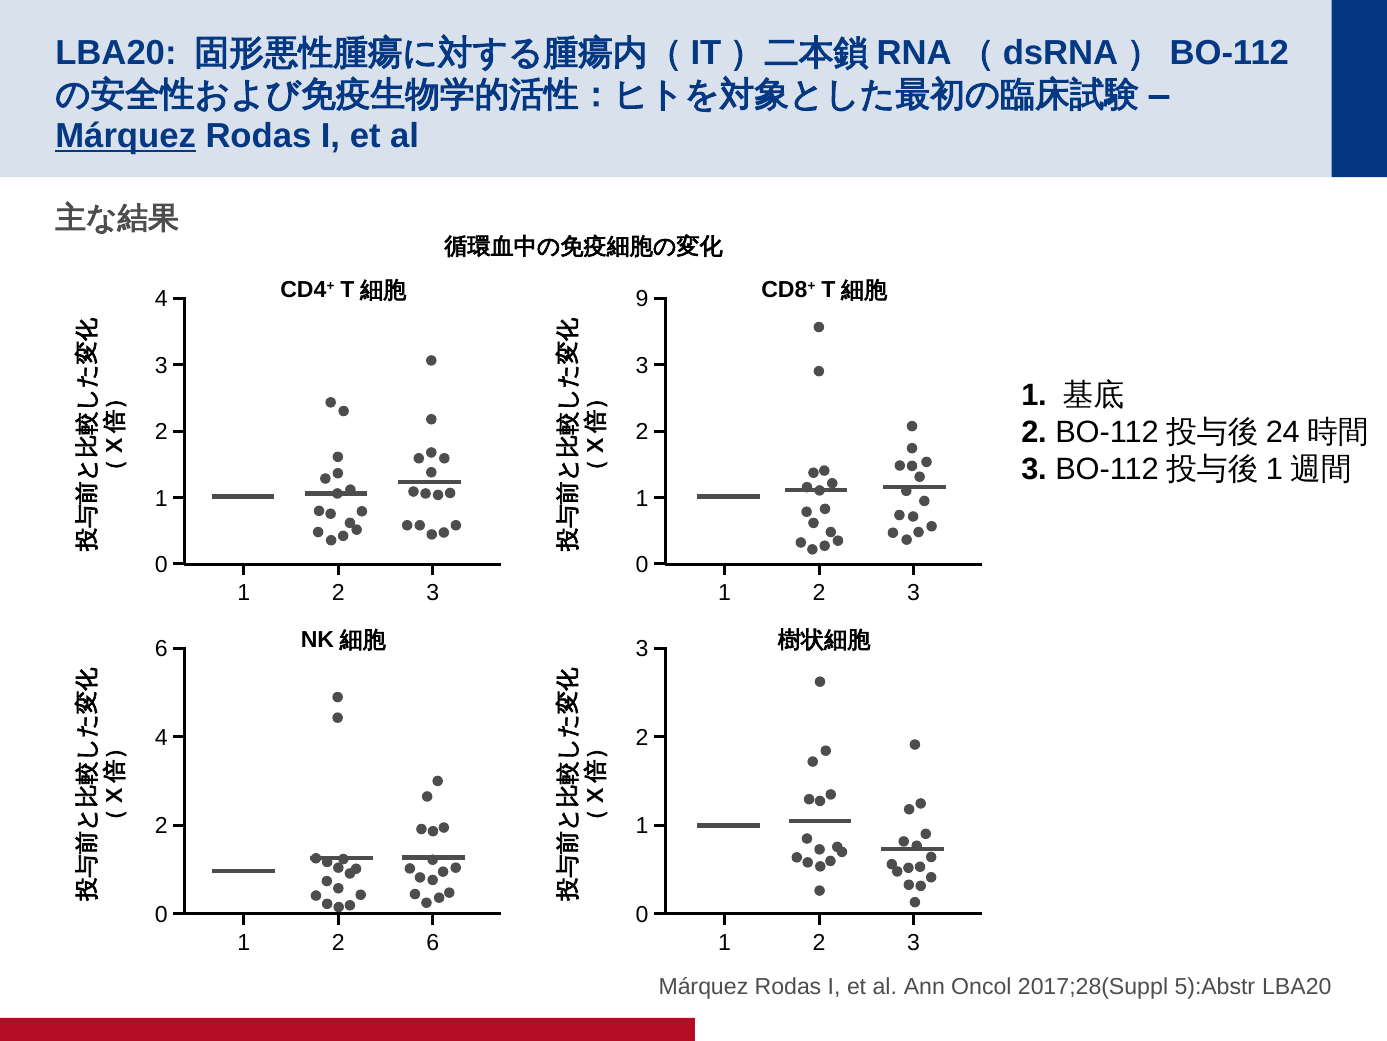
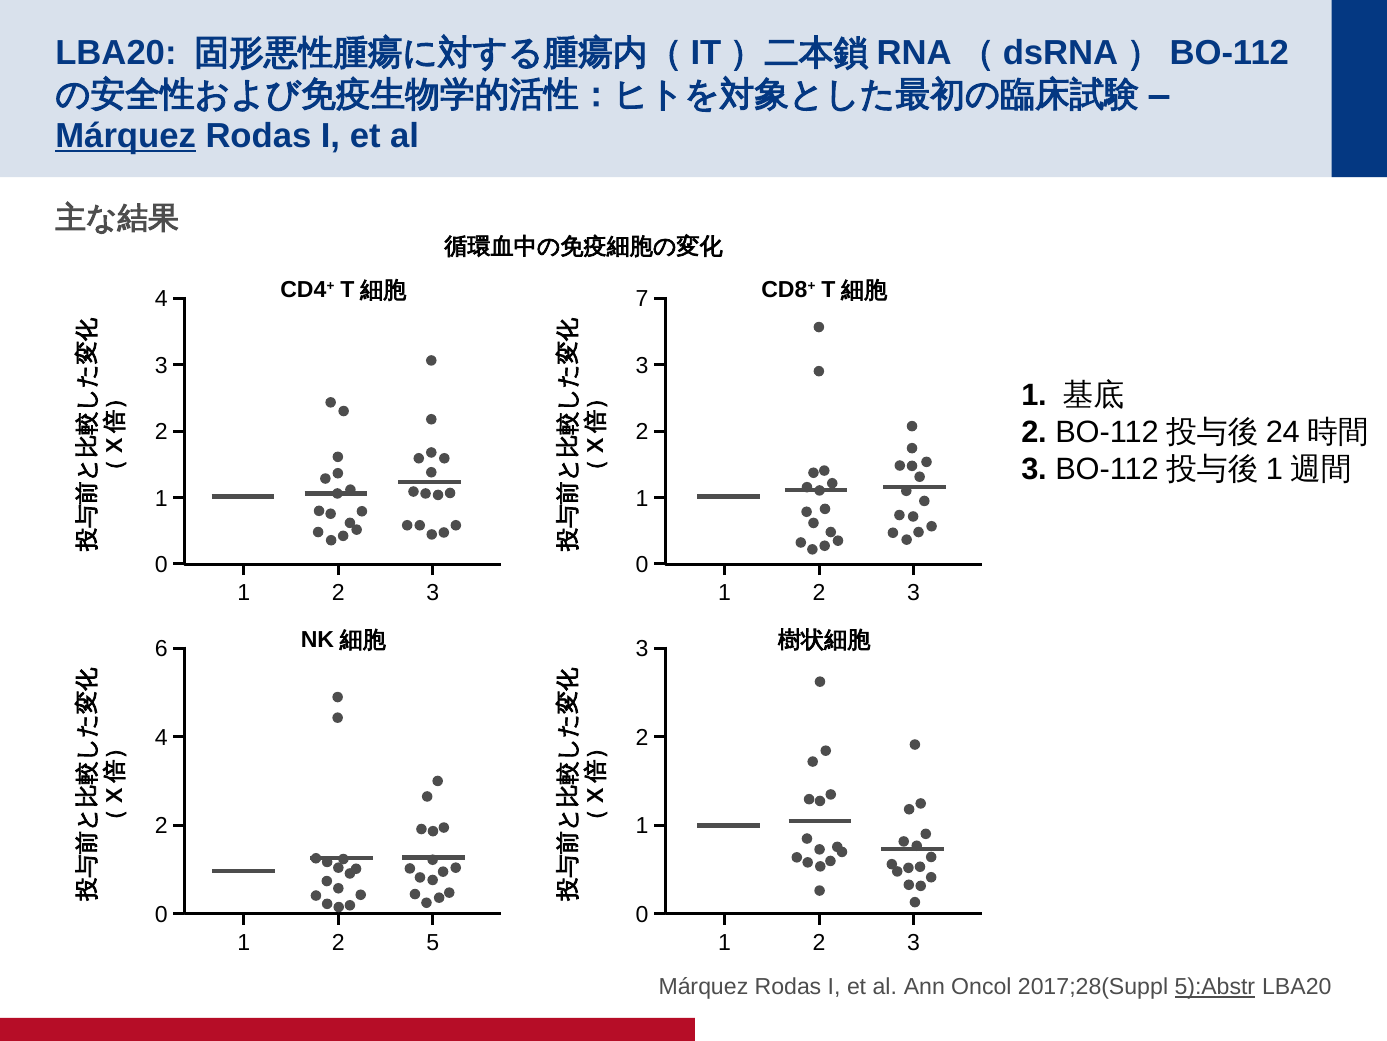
9: 9 -> 7
2 6: 6 -> 5
5):Abstr underline: none -> present
